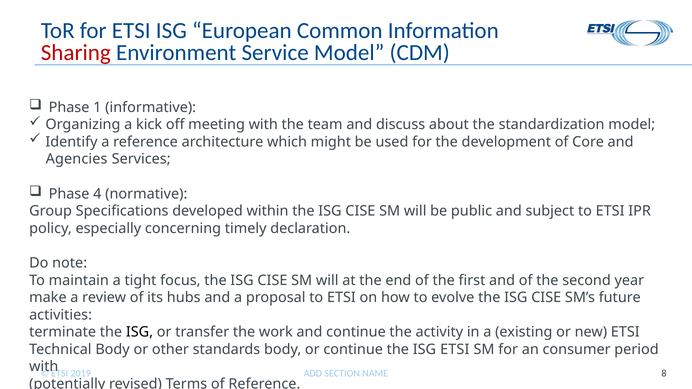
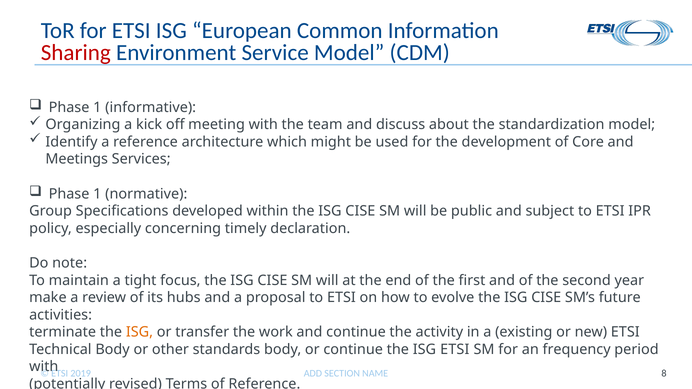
Agencies: Agencies -> Meetings
4 at (97, 194): 4 -> 1
ISG at (140, 332) colour: black -> orange
consumer: consumer -> frequency
